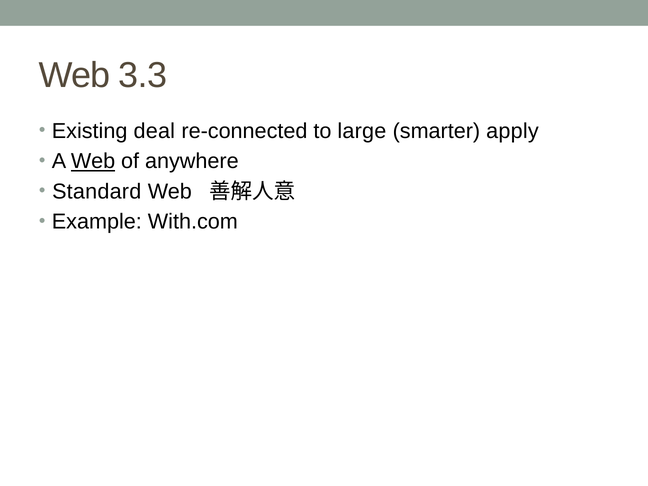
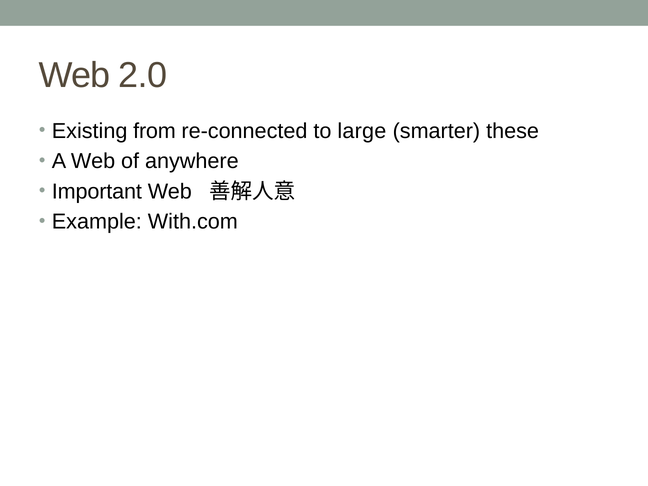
3.3: 3.3 -> 2.0
deal: deal -> from
apply: apply -> these
Web at (93, 161) underline: present -> none
Standard: Standard -> Important
